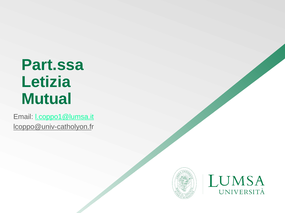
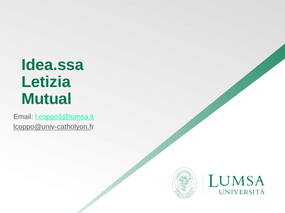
Part.ssa: Part.ssa -> Idea.ssa
